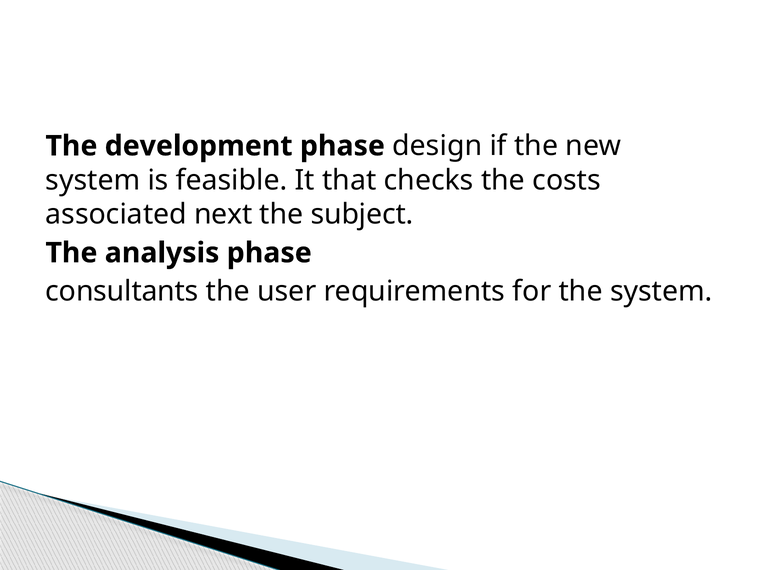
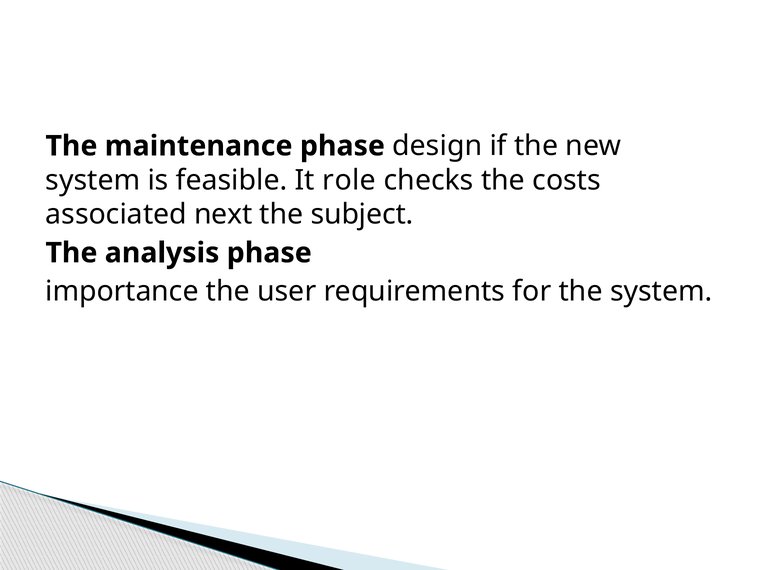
development: development -> maintenance
that: that -> role
consultants: consultants -> importance
